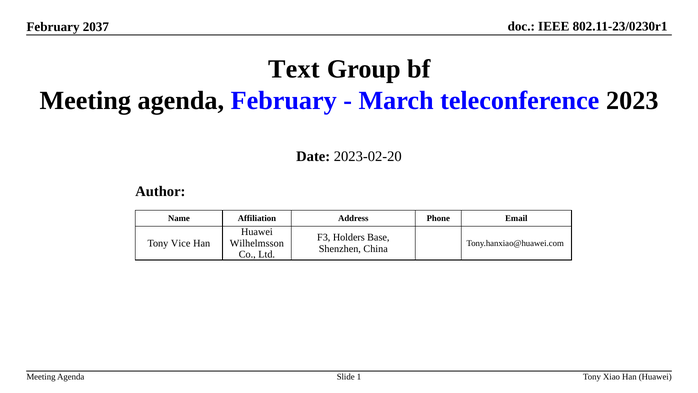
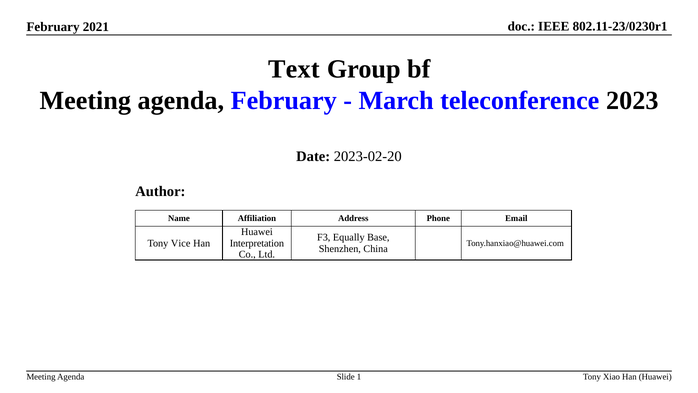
2037: 2037 -> 2021
Holders: Holders -> Equally
Wilhelmsson: Wilhelmsson -> Interpretation
